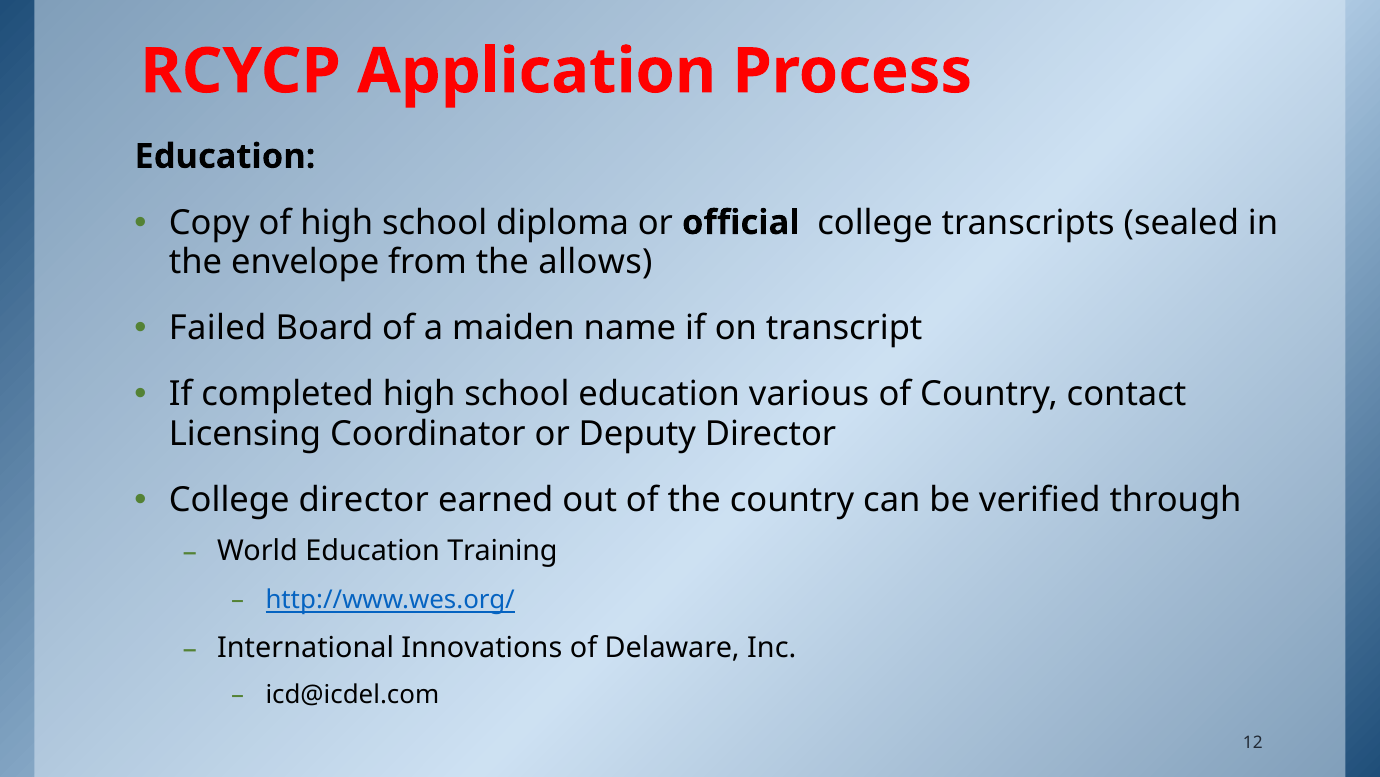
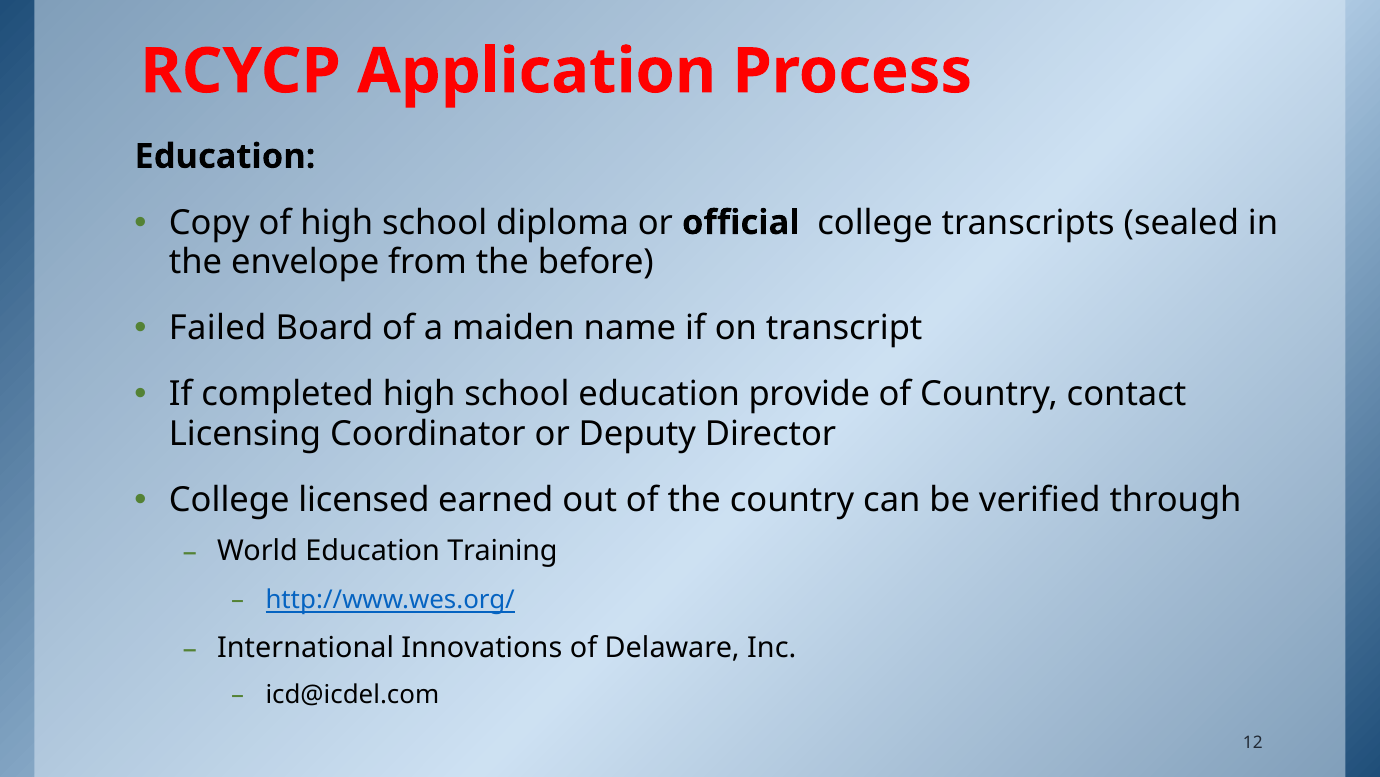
allows: allows -> before
various: various -> provide
College director: director -> licensed
